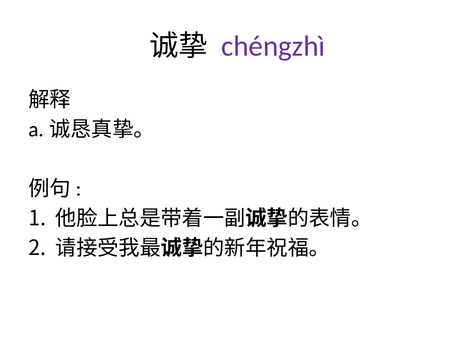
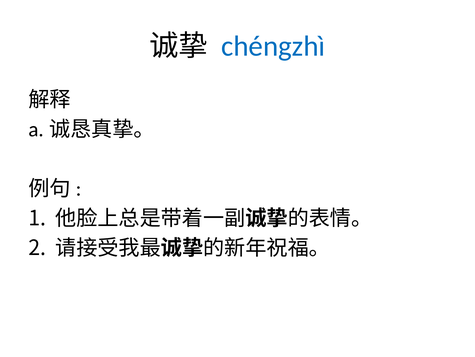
chéngzhì colour: purple -> blue
